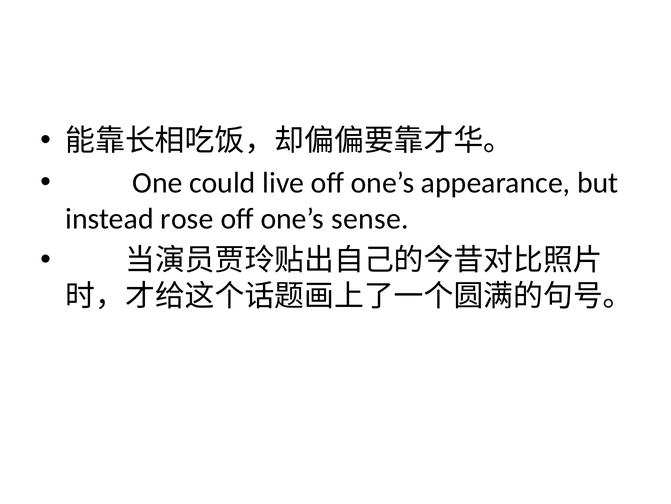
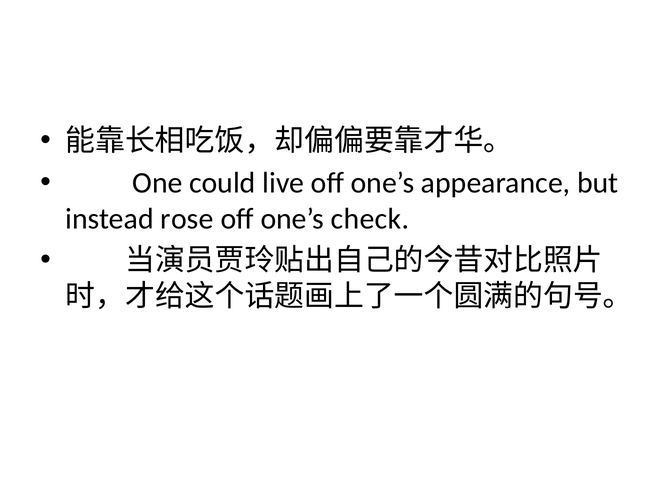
sense: sense -> check
